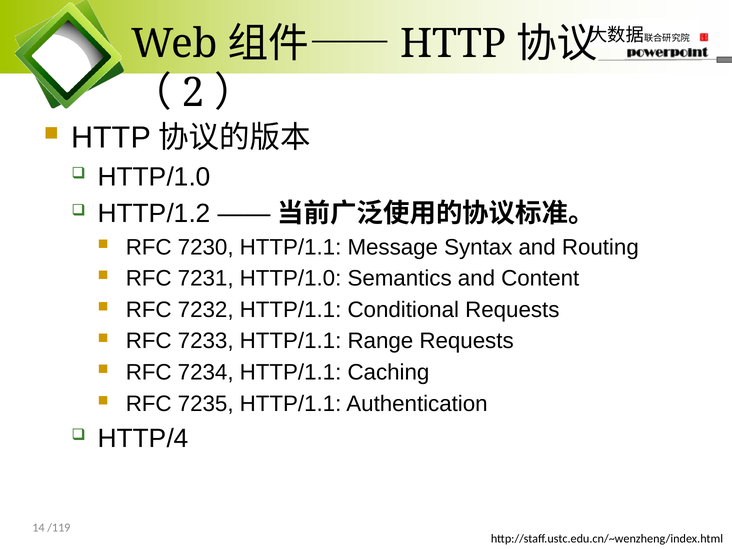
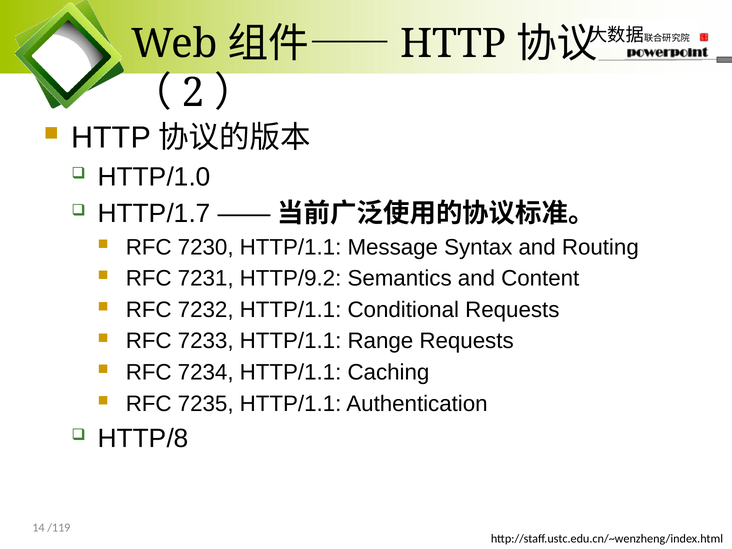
HTTP/1.2: HTTP/1.2 -> HTTP/1.7
7231 HTTP/1.0: HTTP/1.0 -> HTTP/9.2
HTTP/4: HTTP/4 -> HTTP/8
